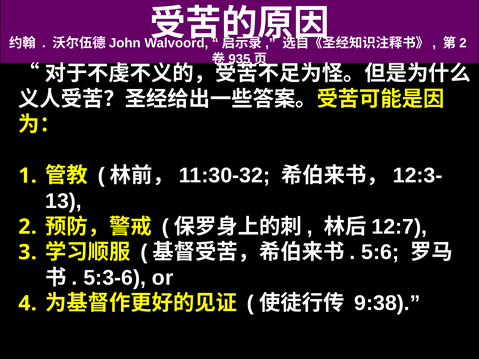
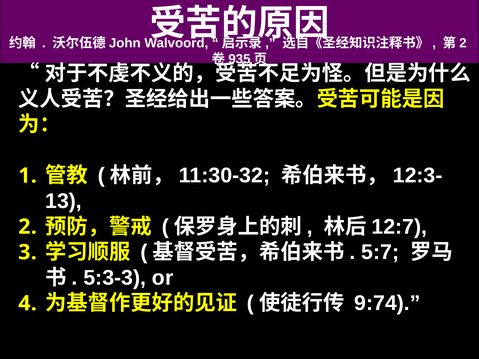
5:6: 5:6 -> 5:7
5:3-6: 5:3-6 -> 5:3-3
9:38: 9:38 -> 9:74
